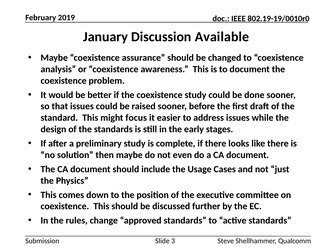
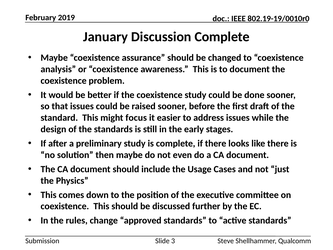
Discussion Available: Available -> Complete
